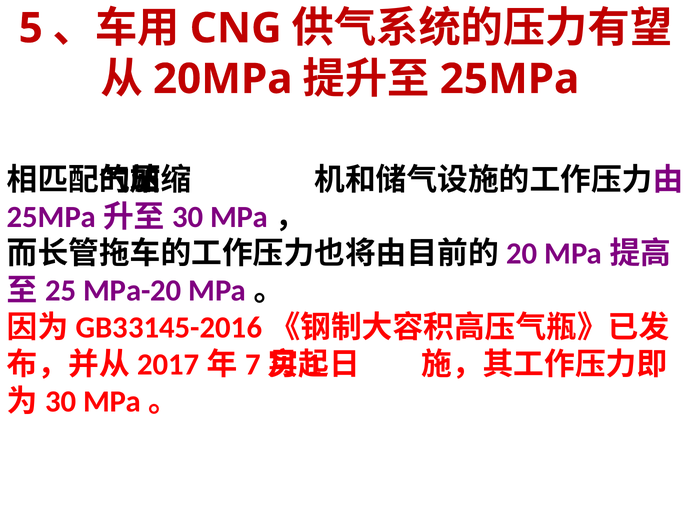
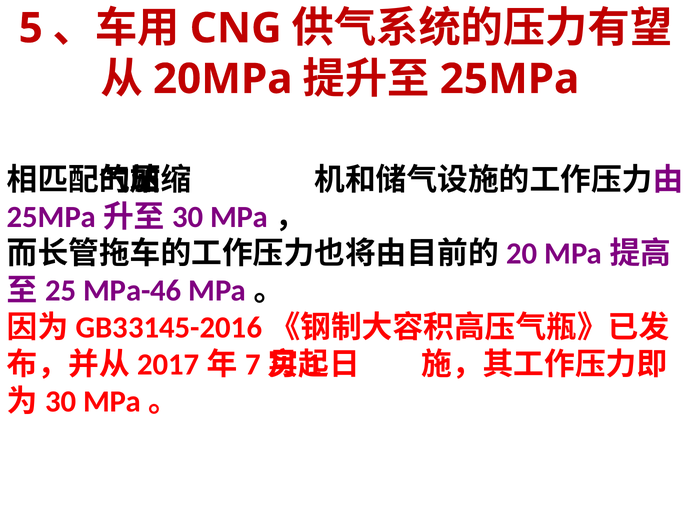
MPa-20: MPa-20 -> MPa-46
